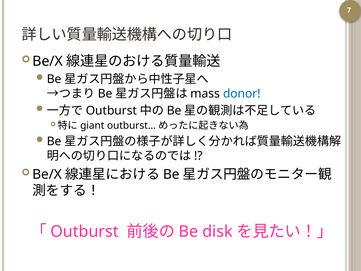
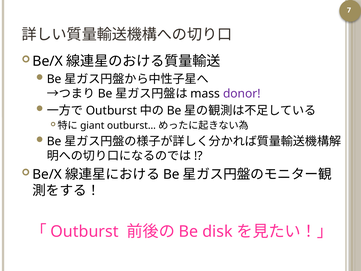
donor colour: blue -> purple
